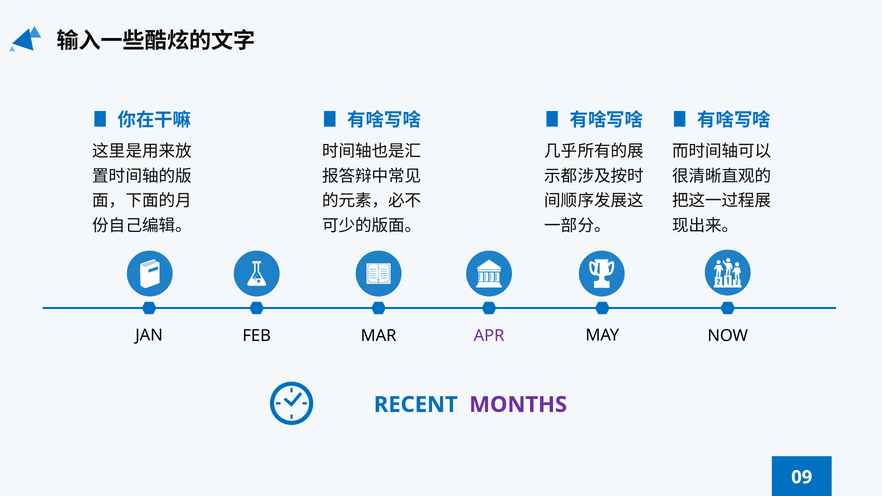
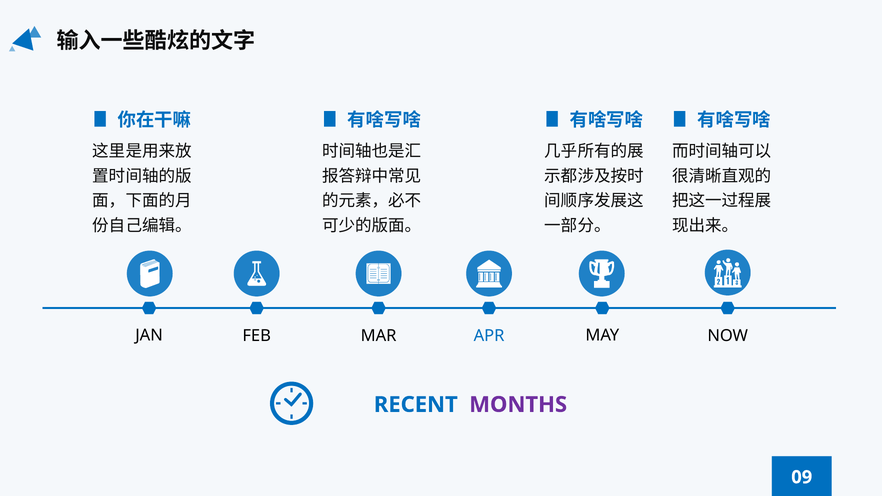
APR colour: purple -> blue
